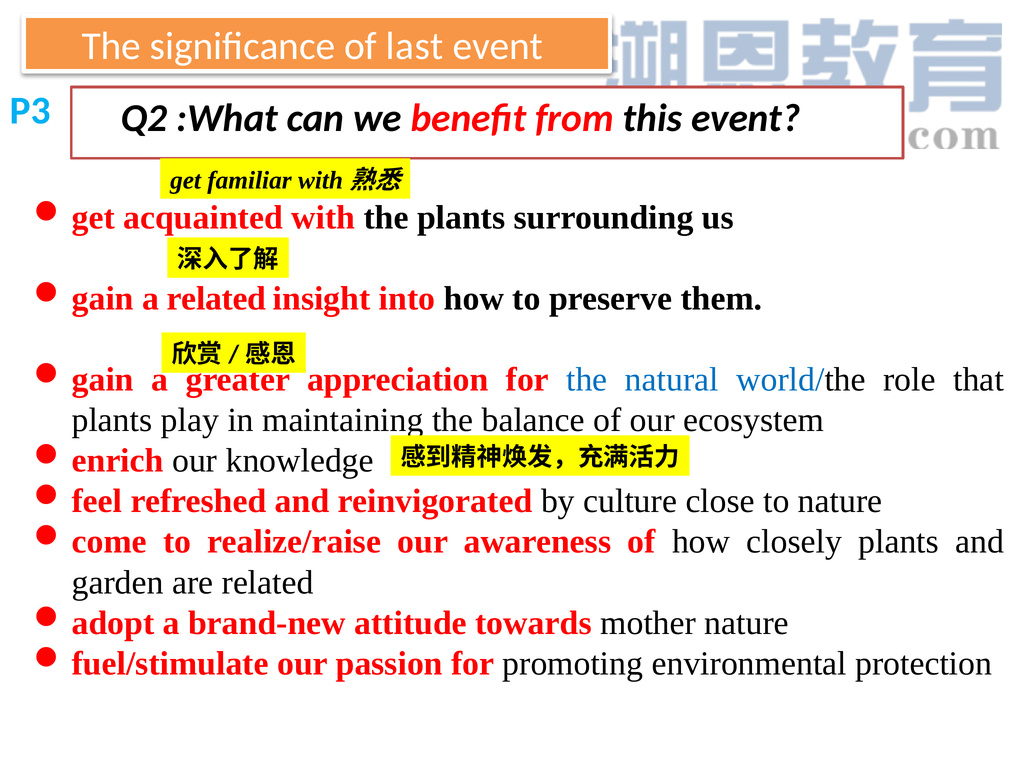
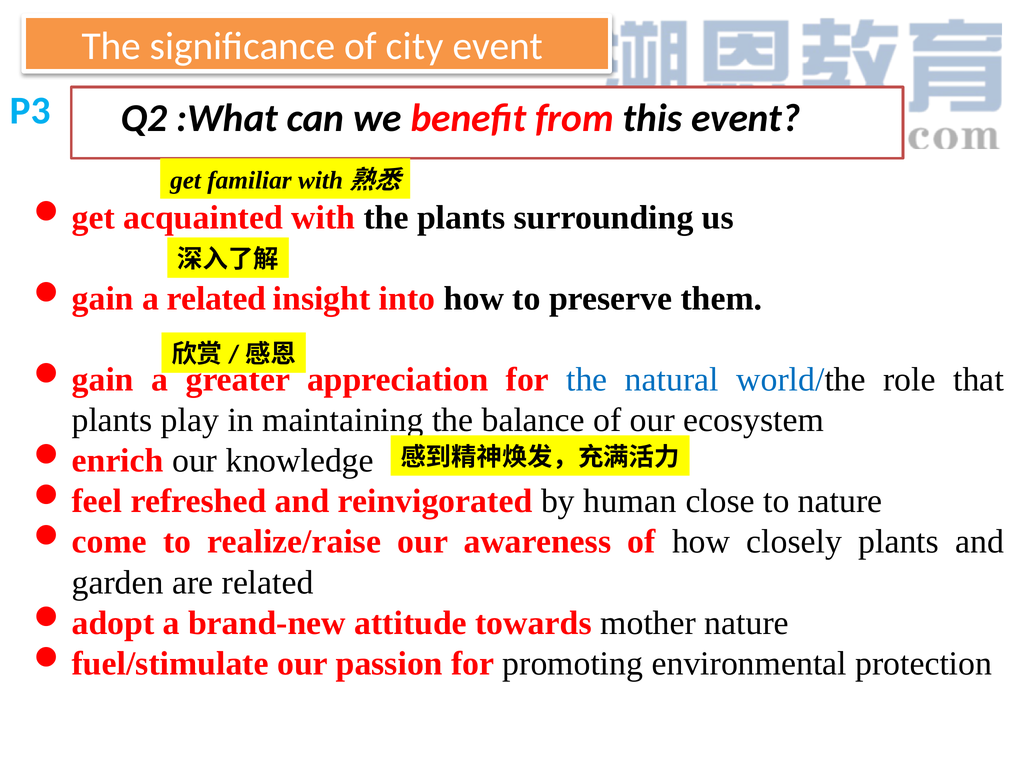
last: last -> city
culture: culture -> human
